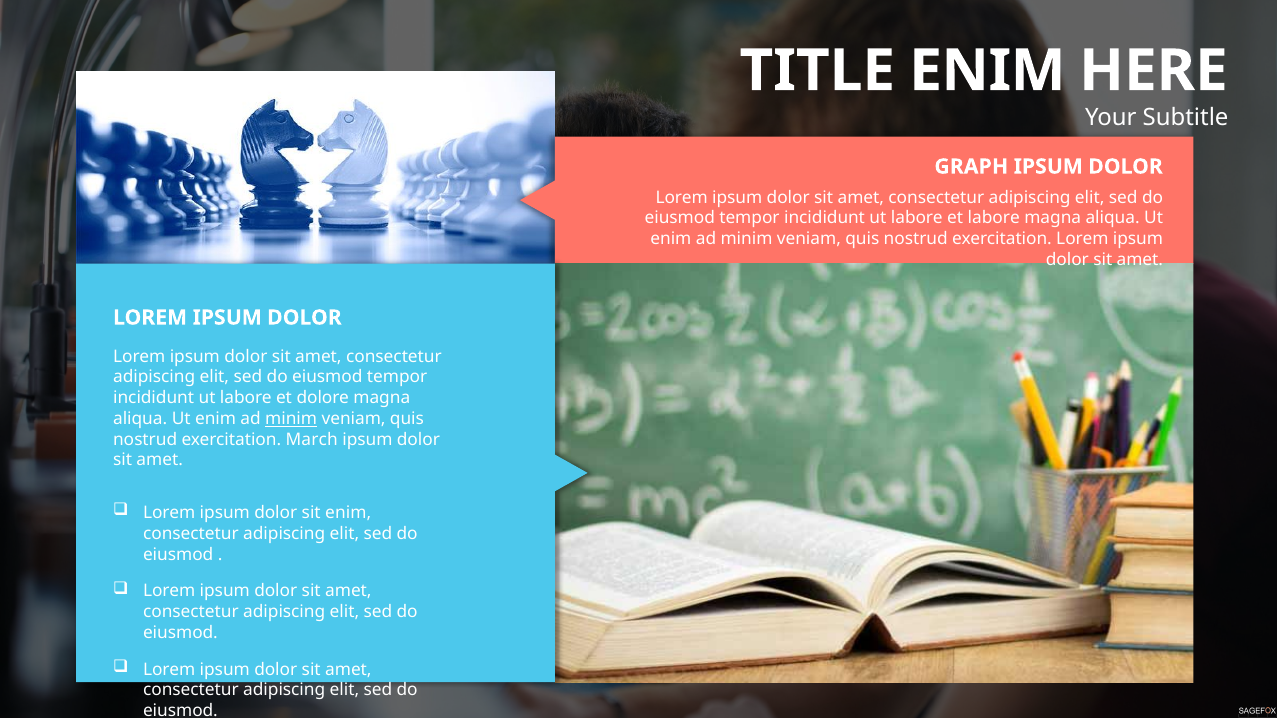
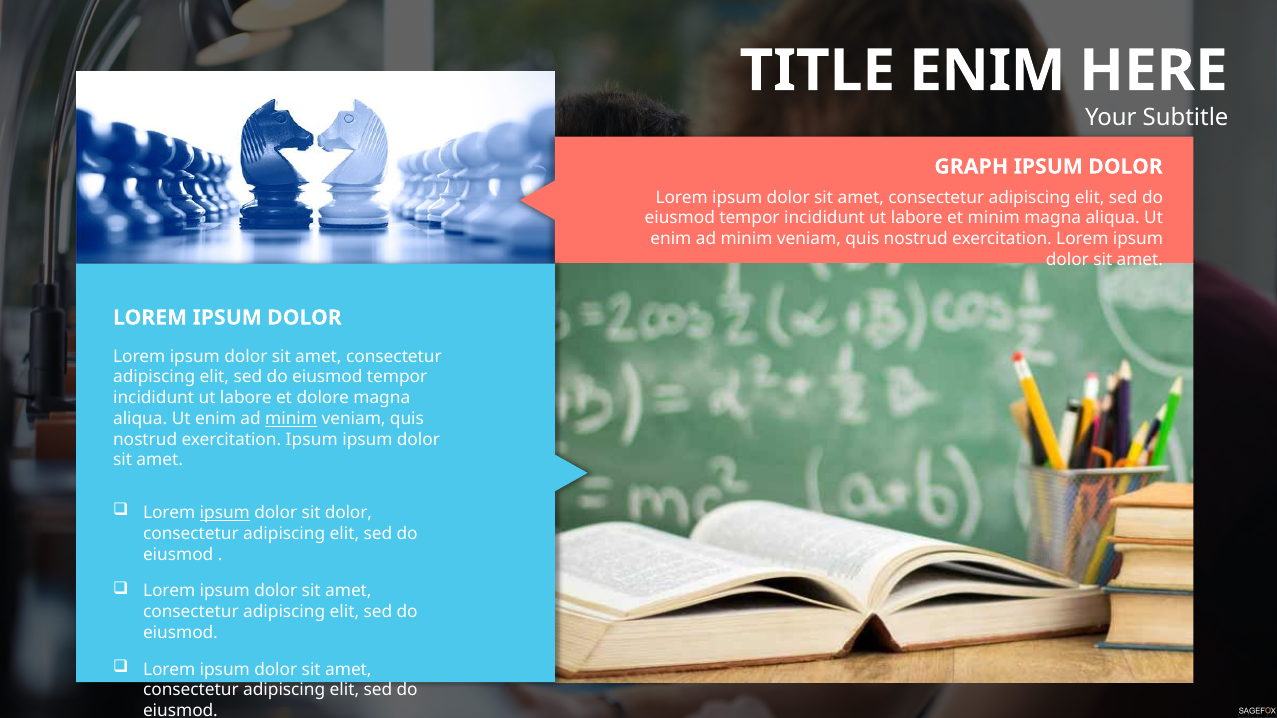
et labore: labore -> minim
exercitation March: March -> Ipsum
ipsum at (225, 513) underline: none -> present
sit enim: enim -> dolor
